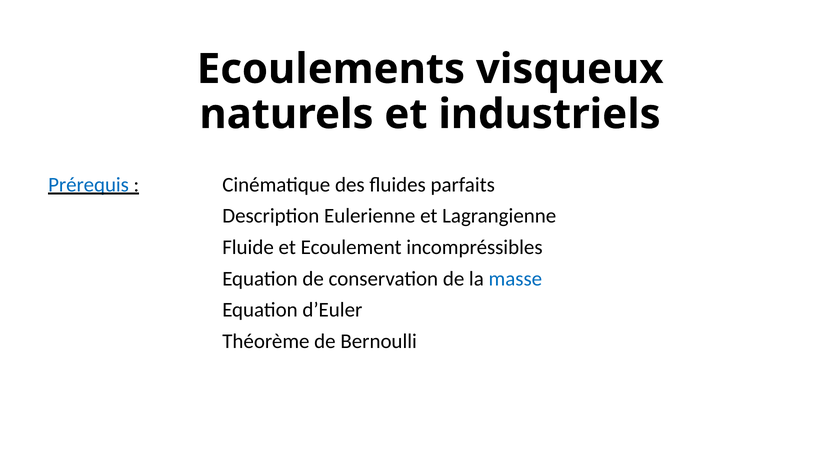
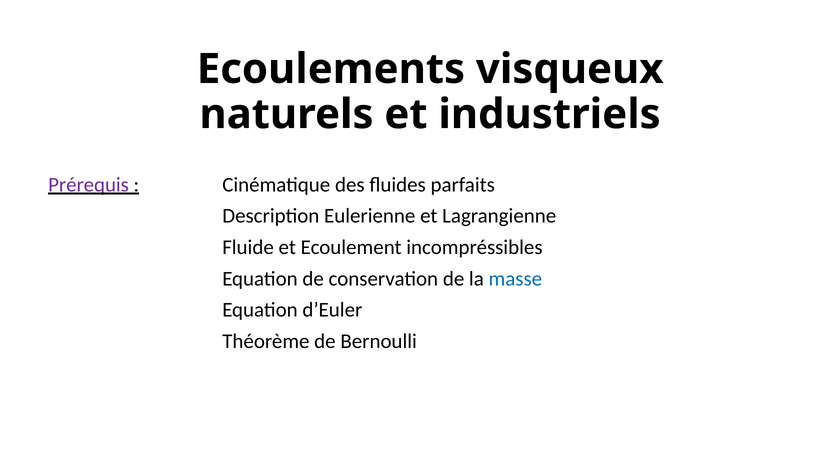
Prérequis colour: blue -> purple
